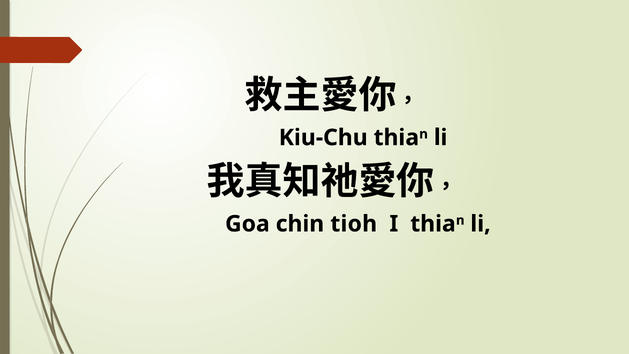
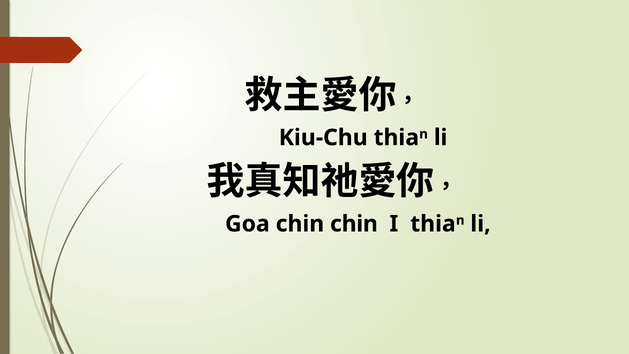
chin tioh: tioh -> chin
